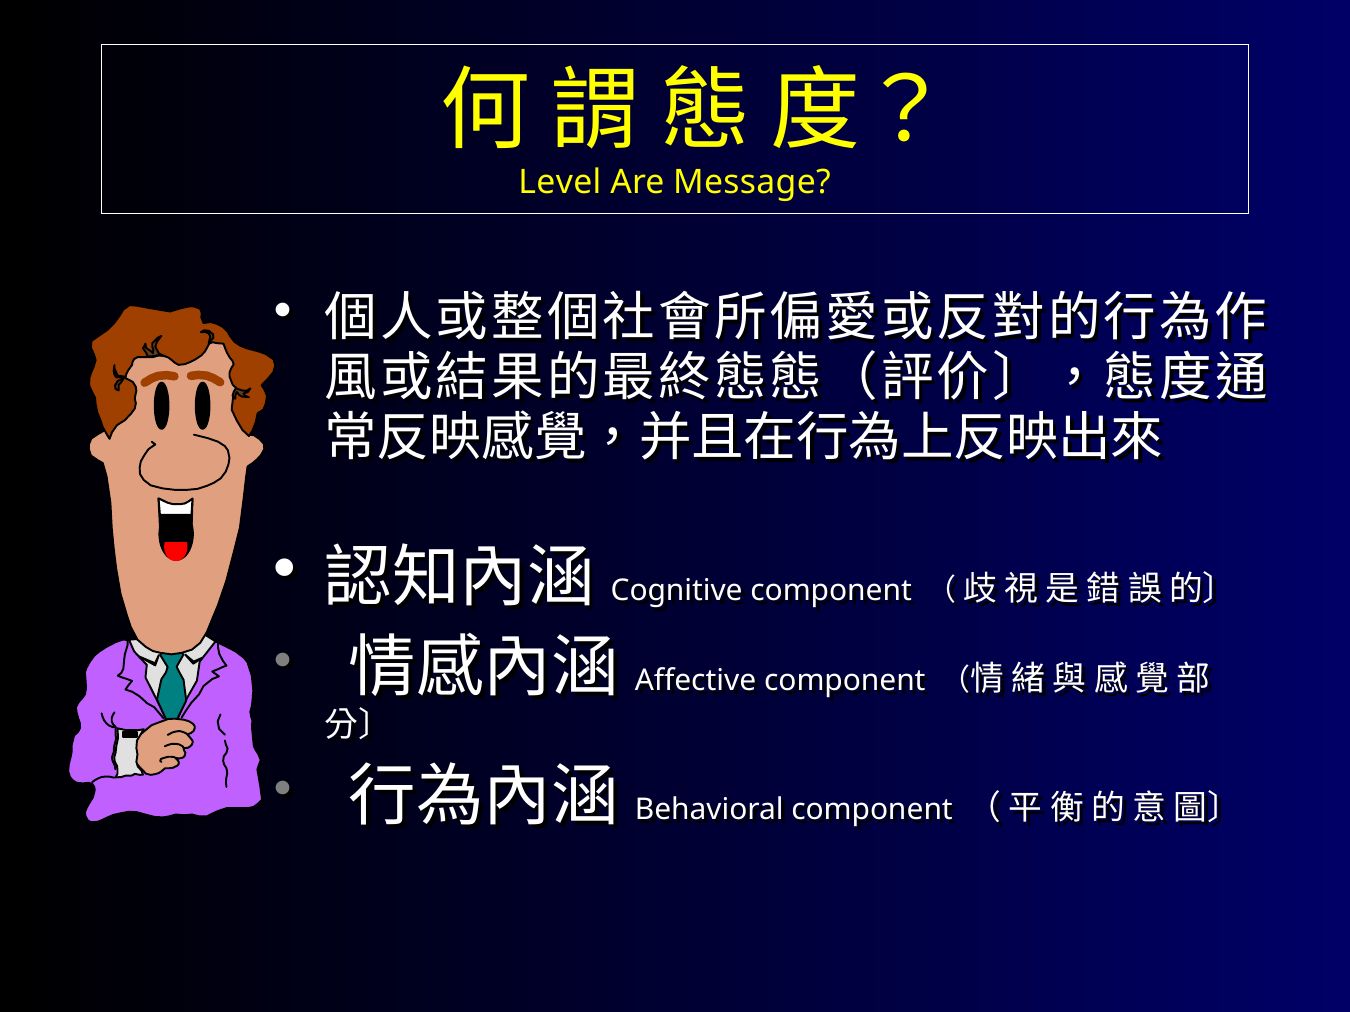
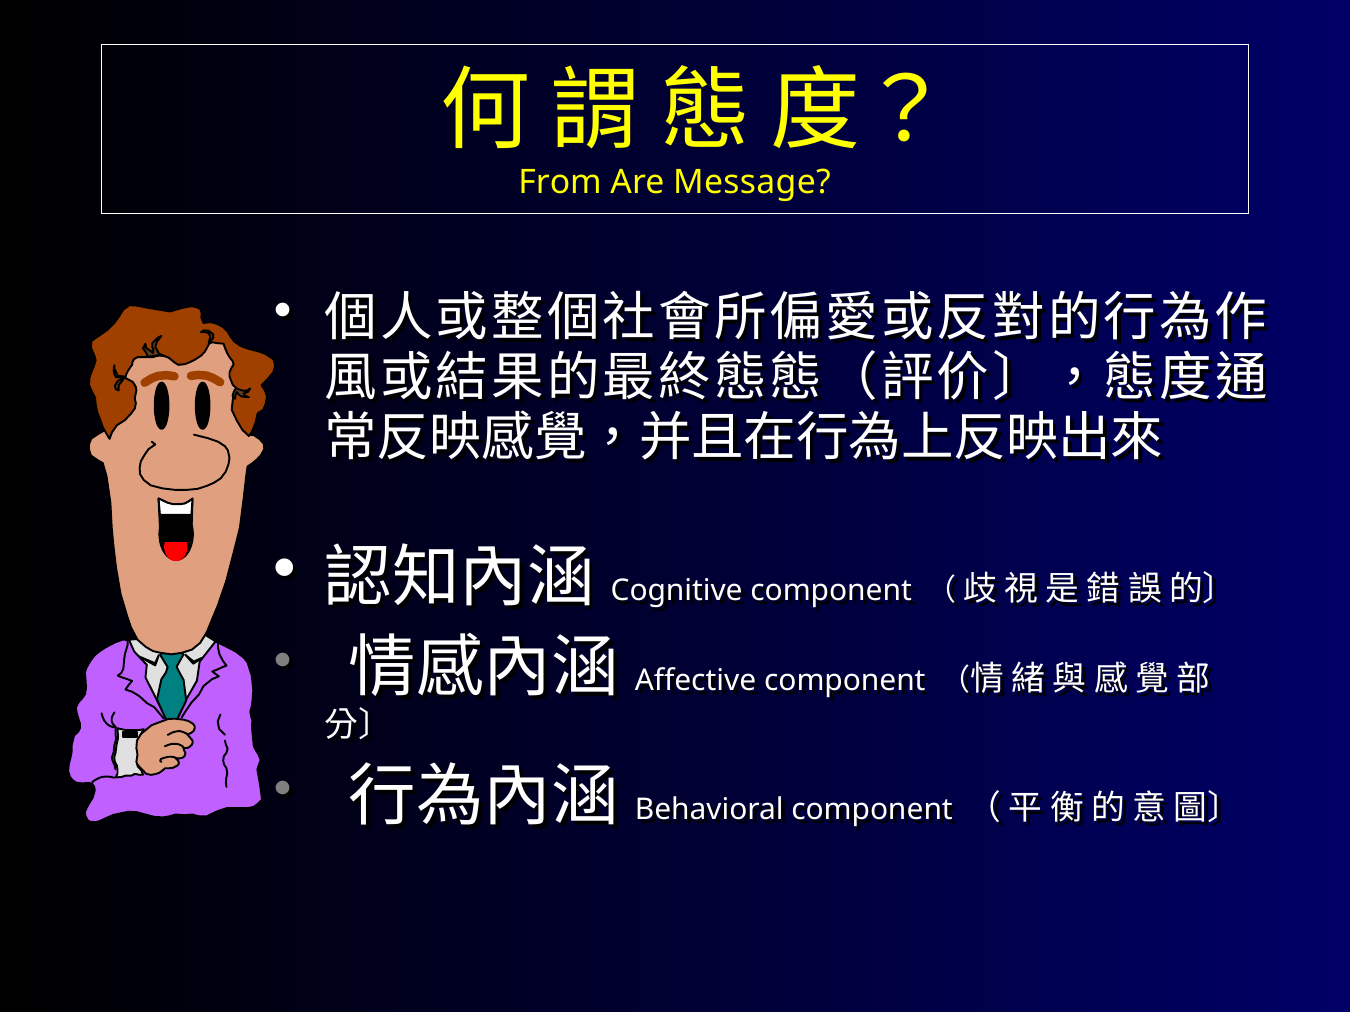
Level: Level -> From
